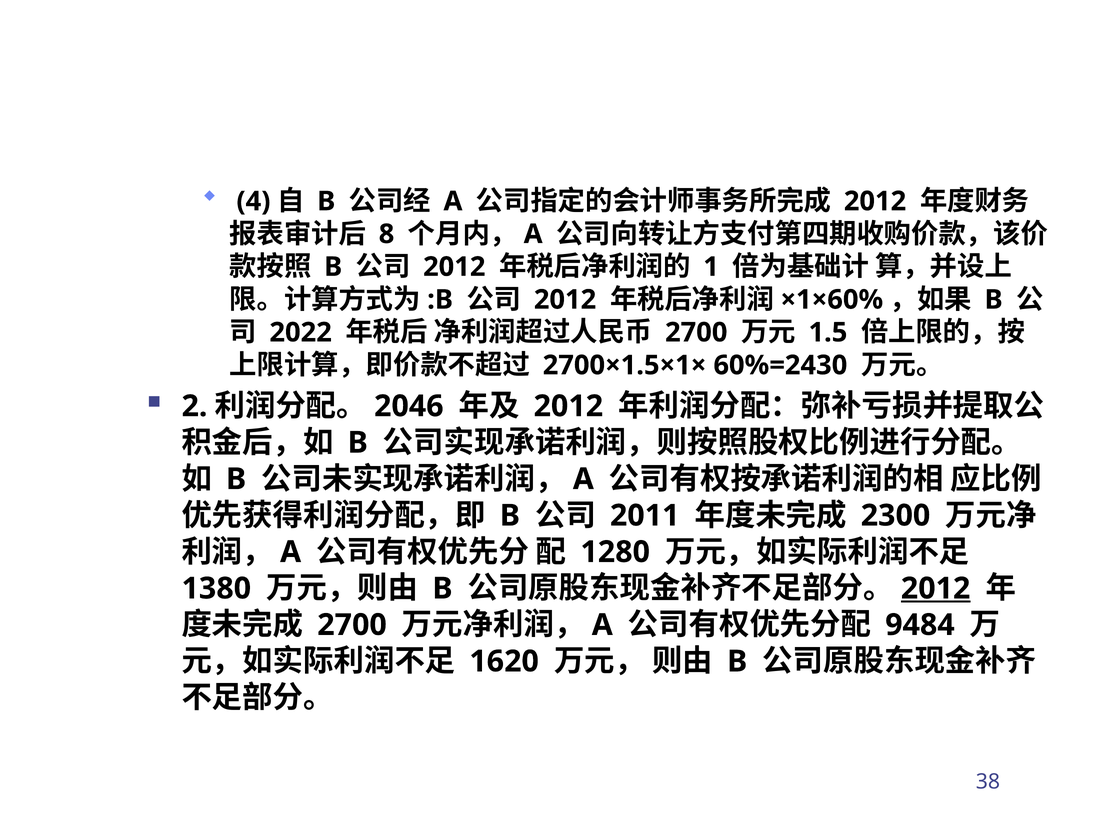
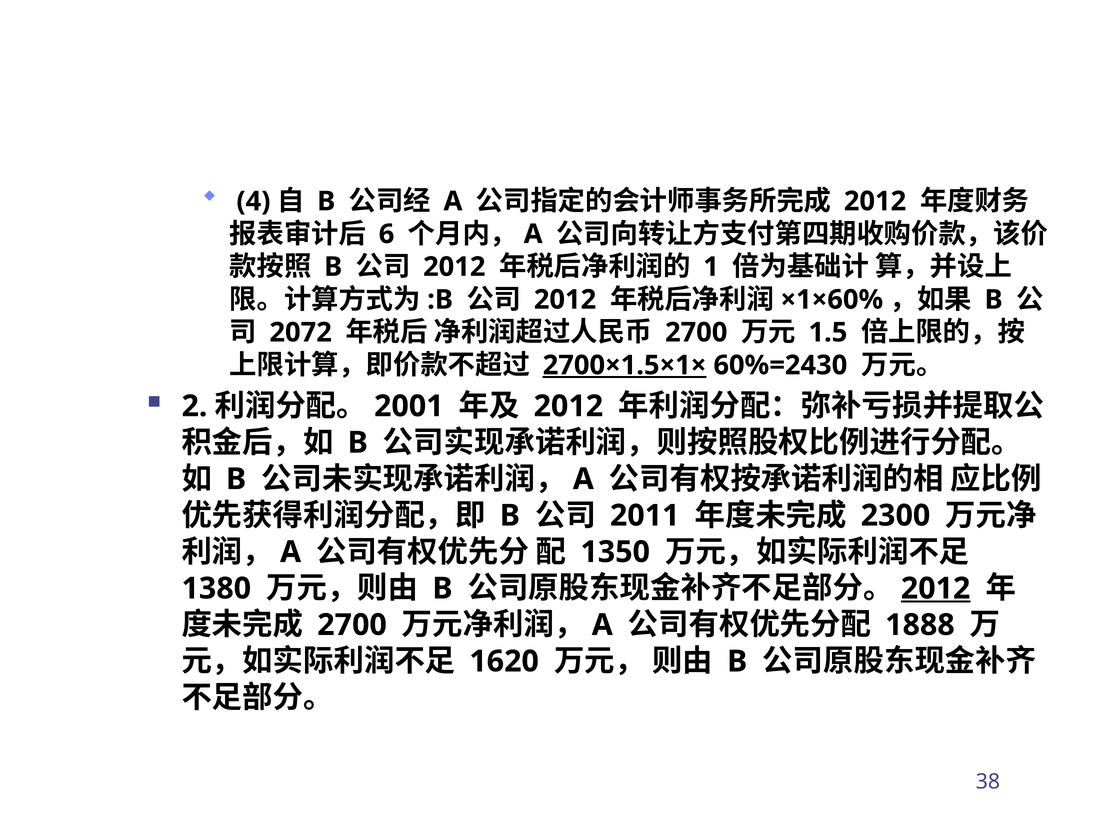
8: 8 -> 6
2022: 2022 -> 2072
2700×1.5×1× underline: none -> present
2046: 2046 -> 2001
1280: 1280 -> 1350
9484: 9484 -> 1888
